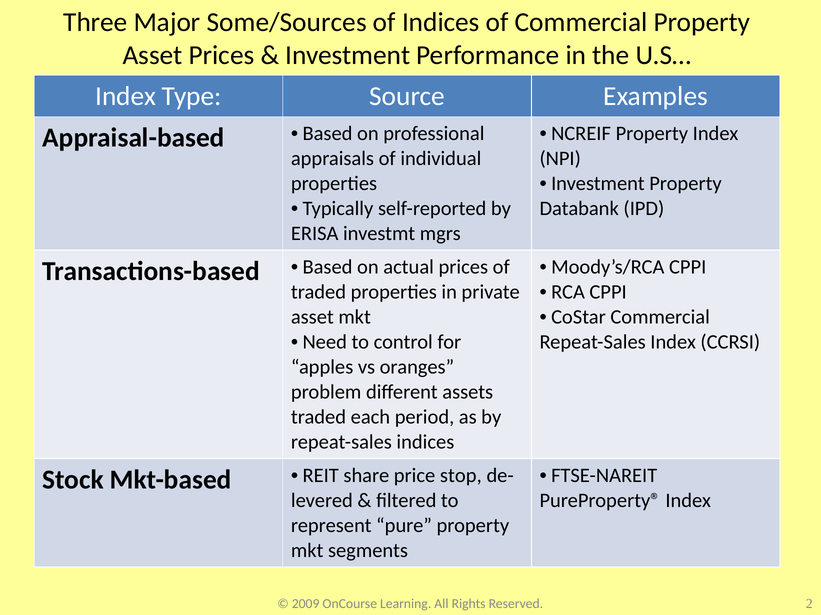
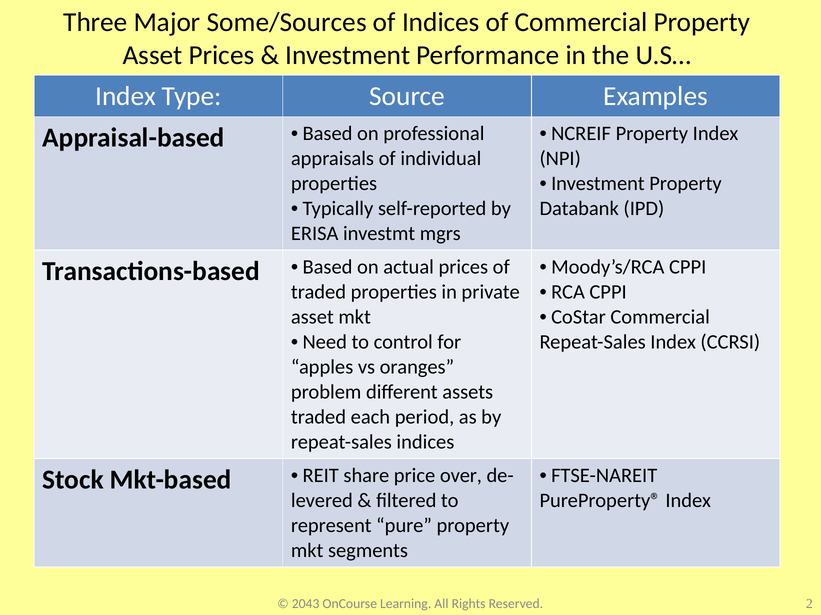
stop: stop -> over
2009: 2009 -> 2043
